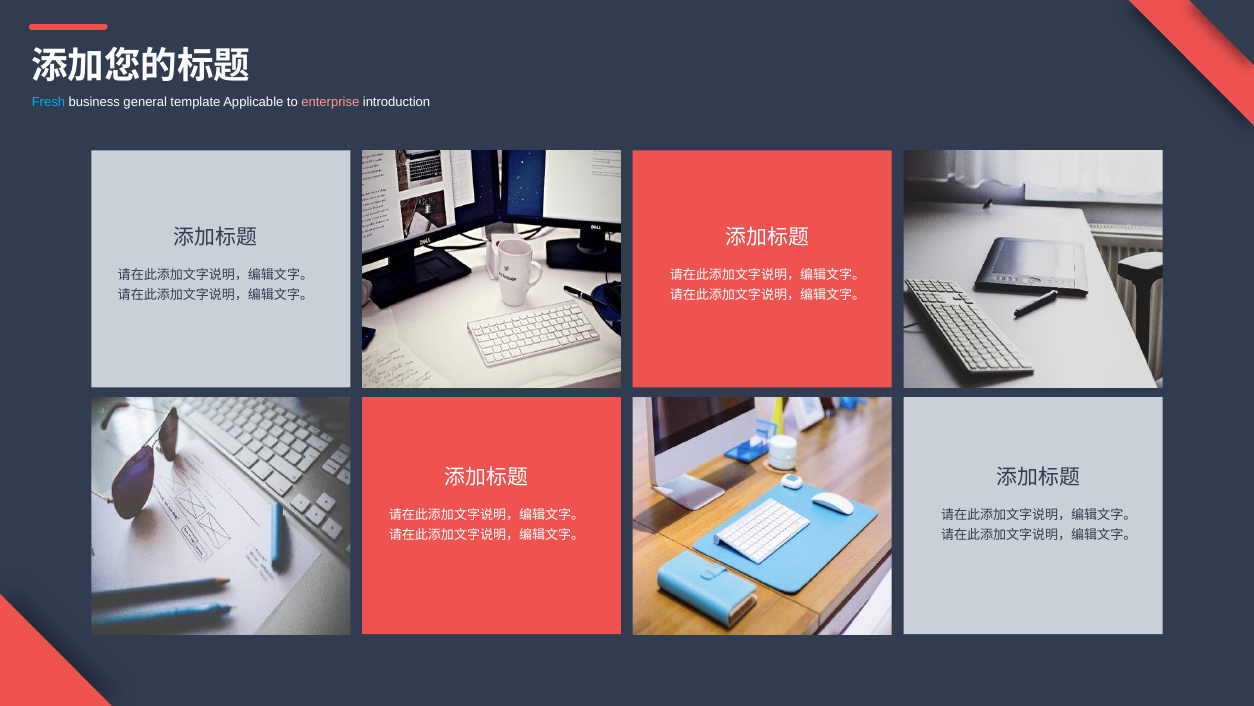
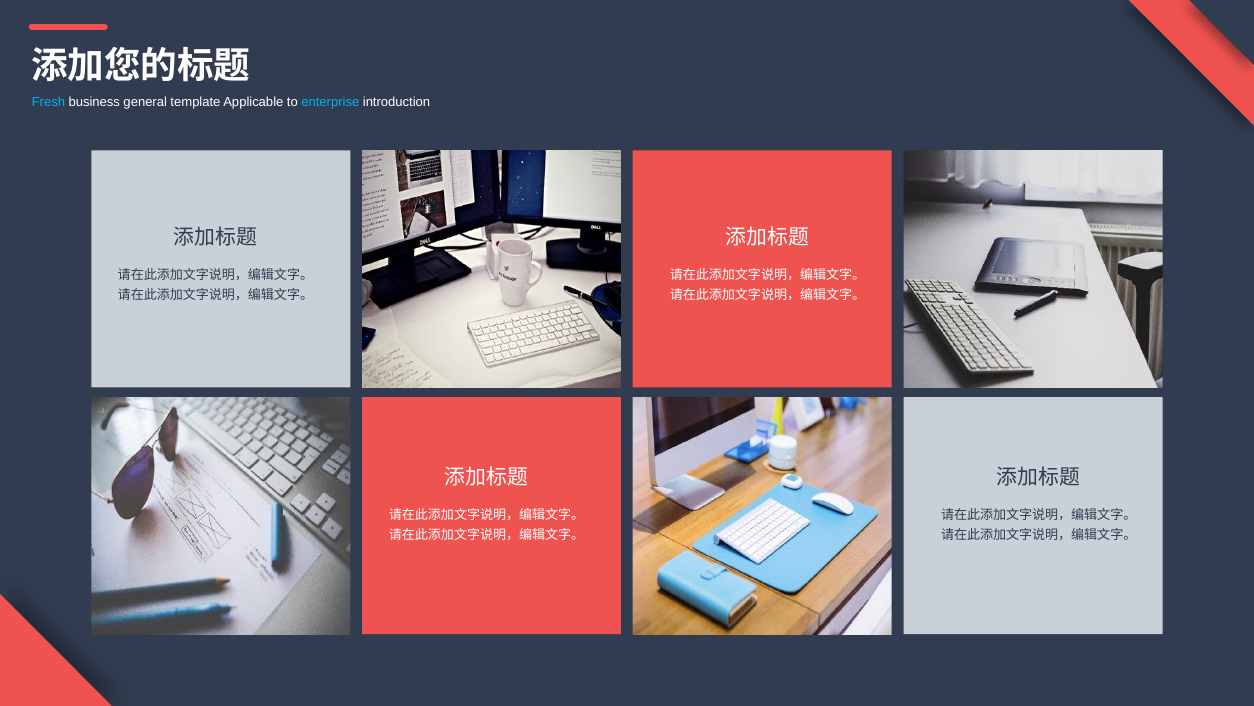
enterprise colour: pink -> light blue
